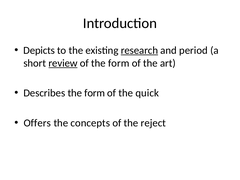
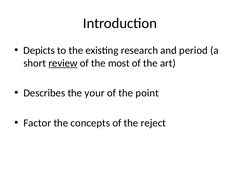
research underline: present -> none
of the form: form -> most
Describes the form: form -> your
quick: quick -> point
Offers: Offers -> Factor
